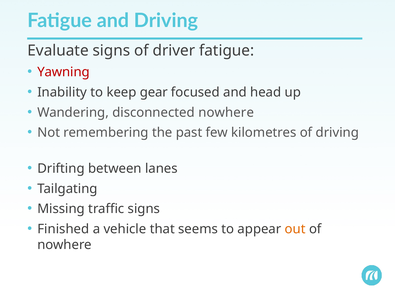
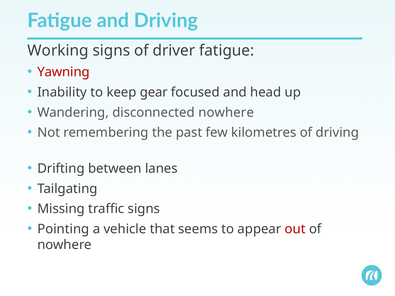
Evaluate: Evaluate -> Working
Finished: Finished -> Pointing
out colour: orange -> red
